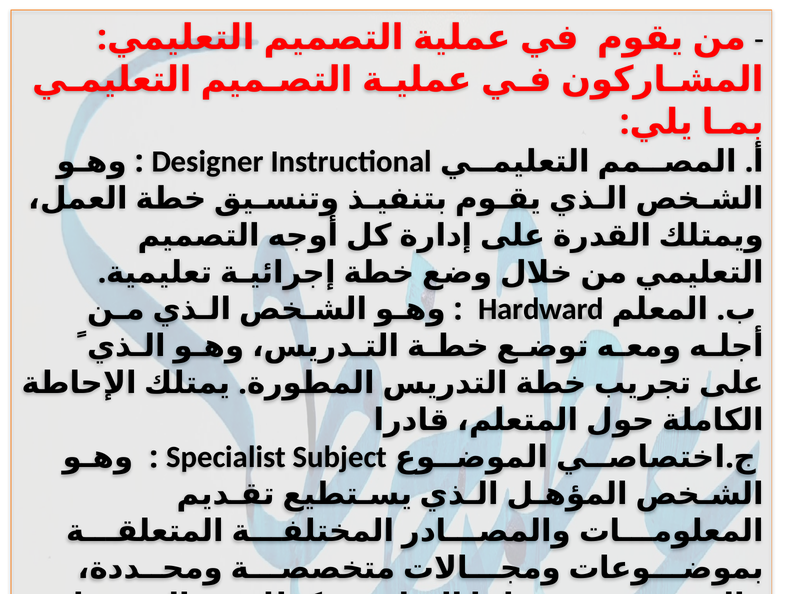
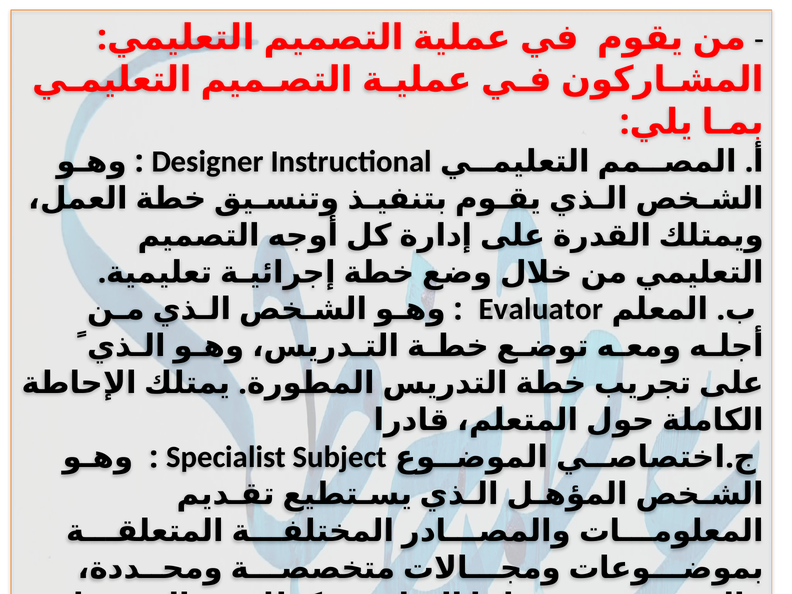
Hardward at (541, 309): Hardward -> Evaluator
